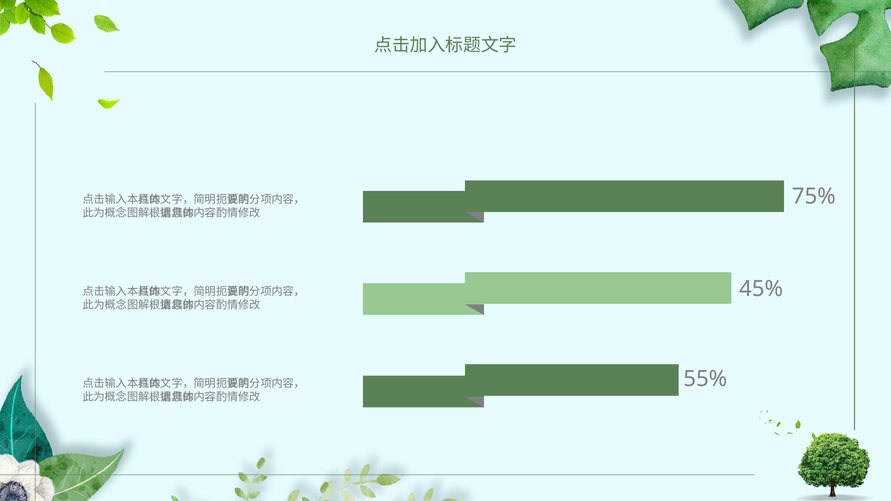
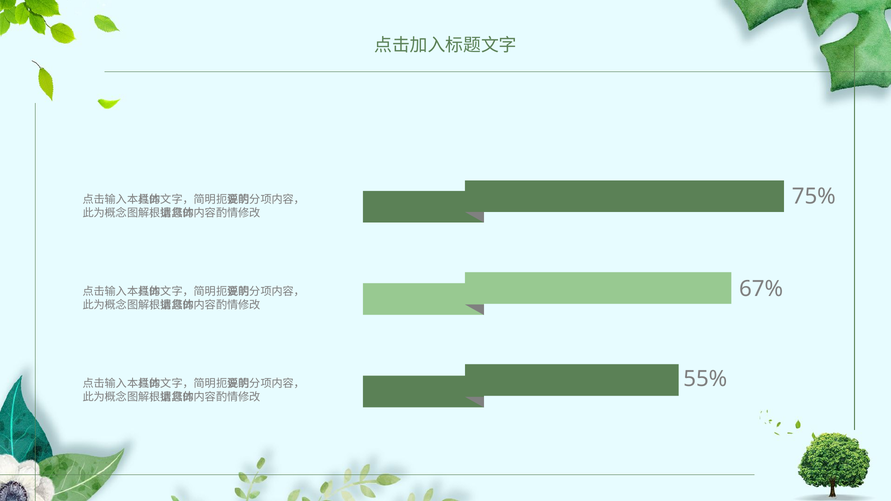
45%: 45% -> 67%
